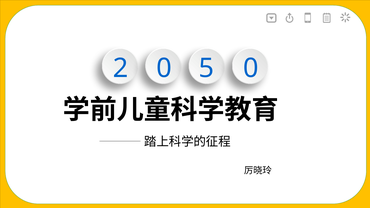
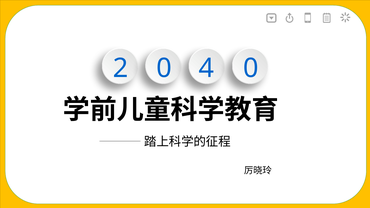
5: 5 -> 4
